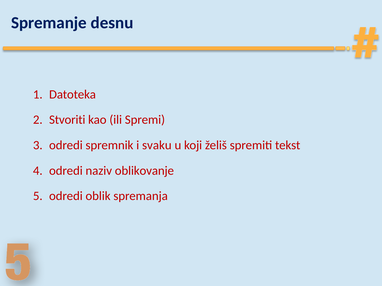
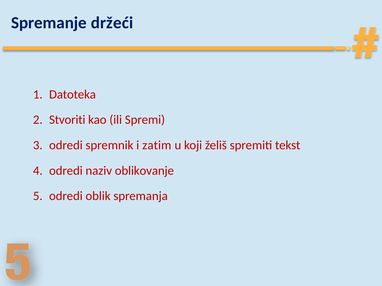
desnu: desnu -> držeći
svaku: svaku -> zatim
